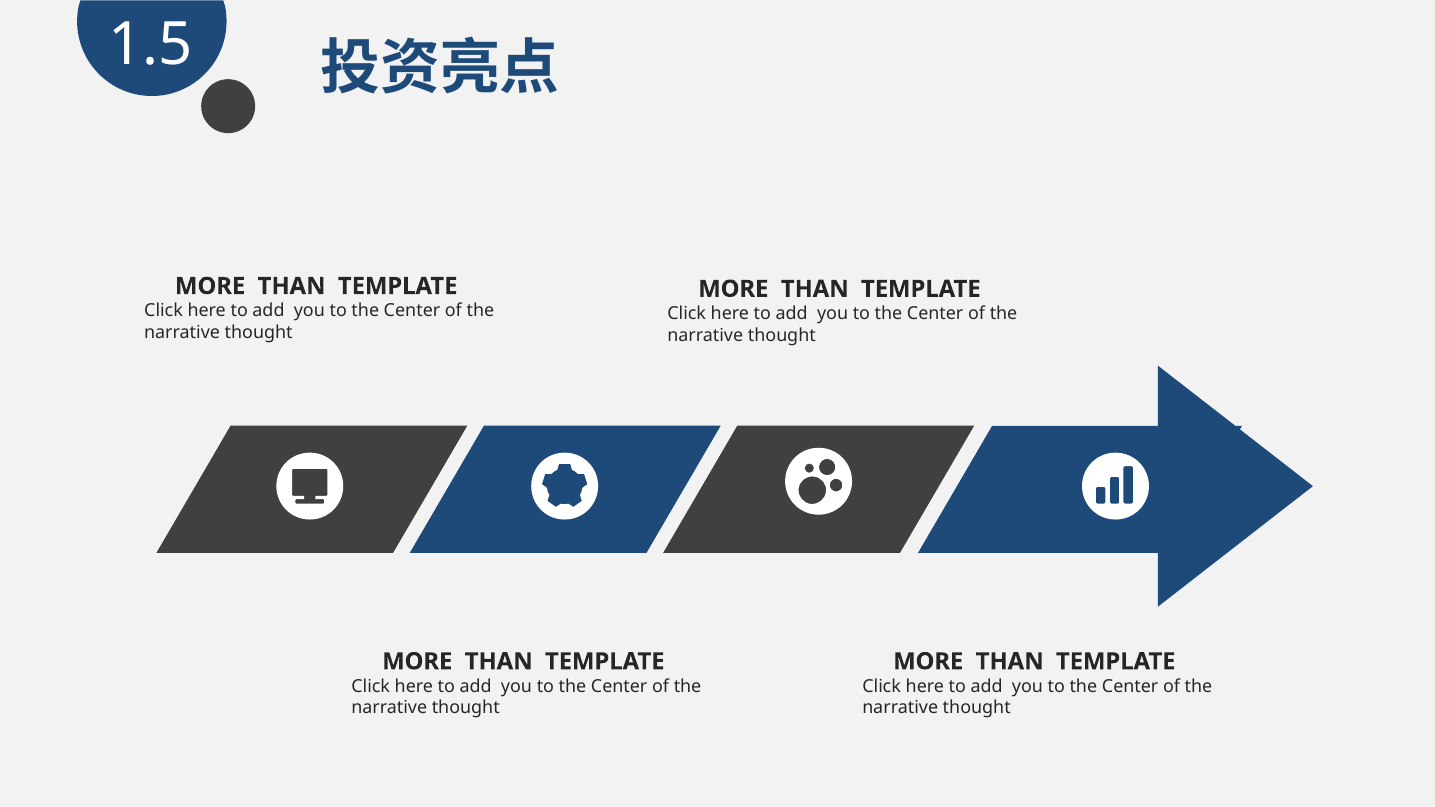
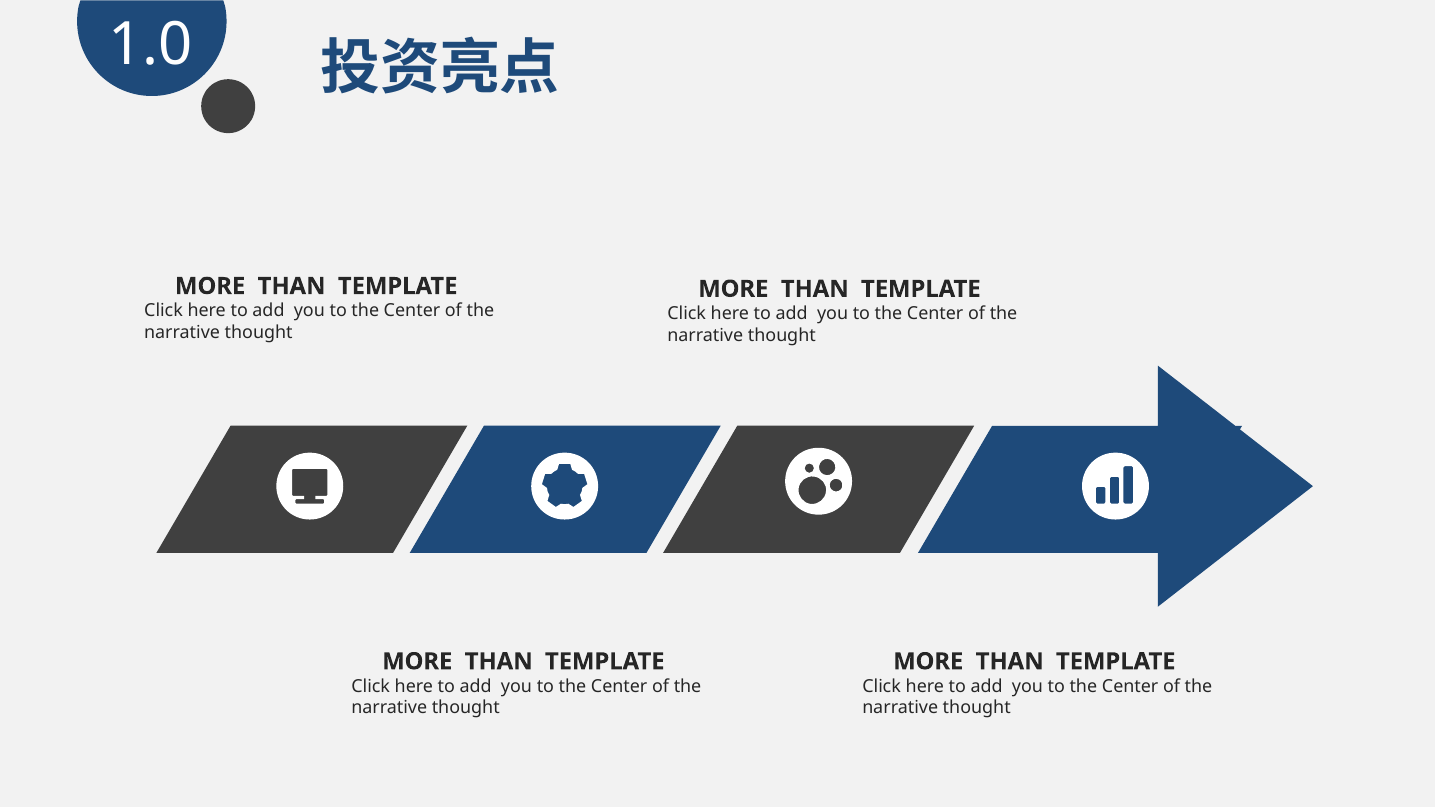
1.5: 1.5 -> 1.0
